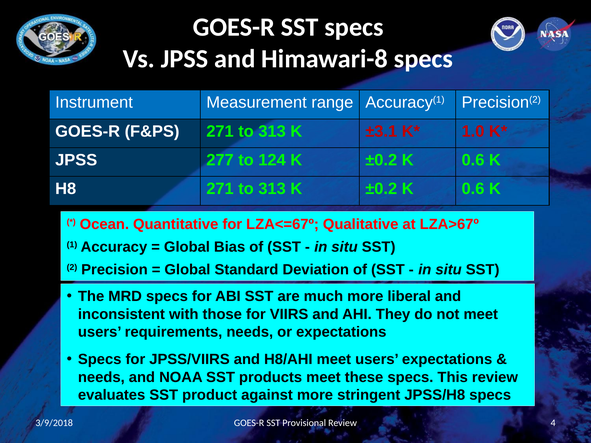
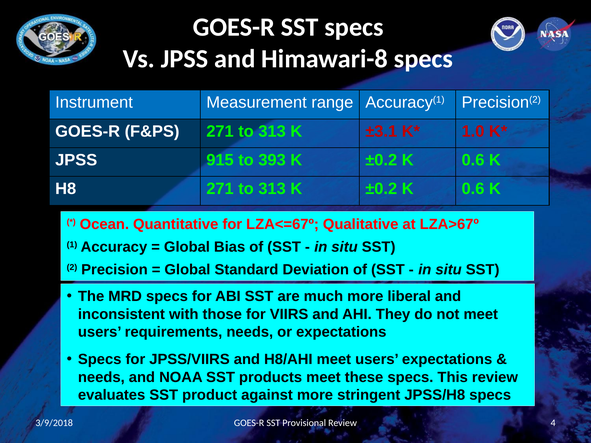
277: 277 -> 915
124: 124 -> 393
